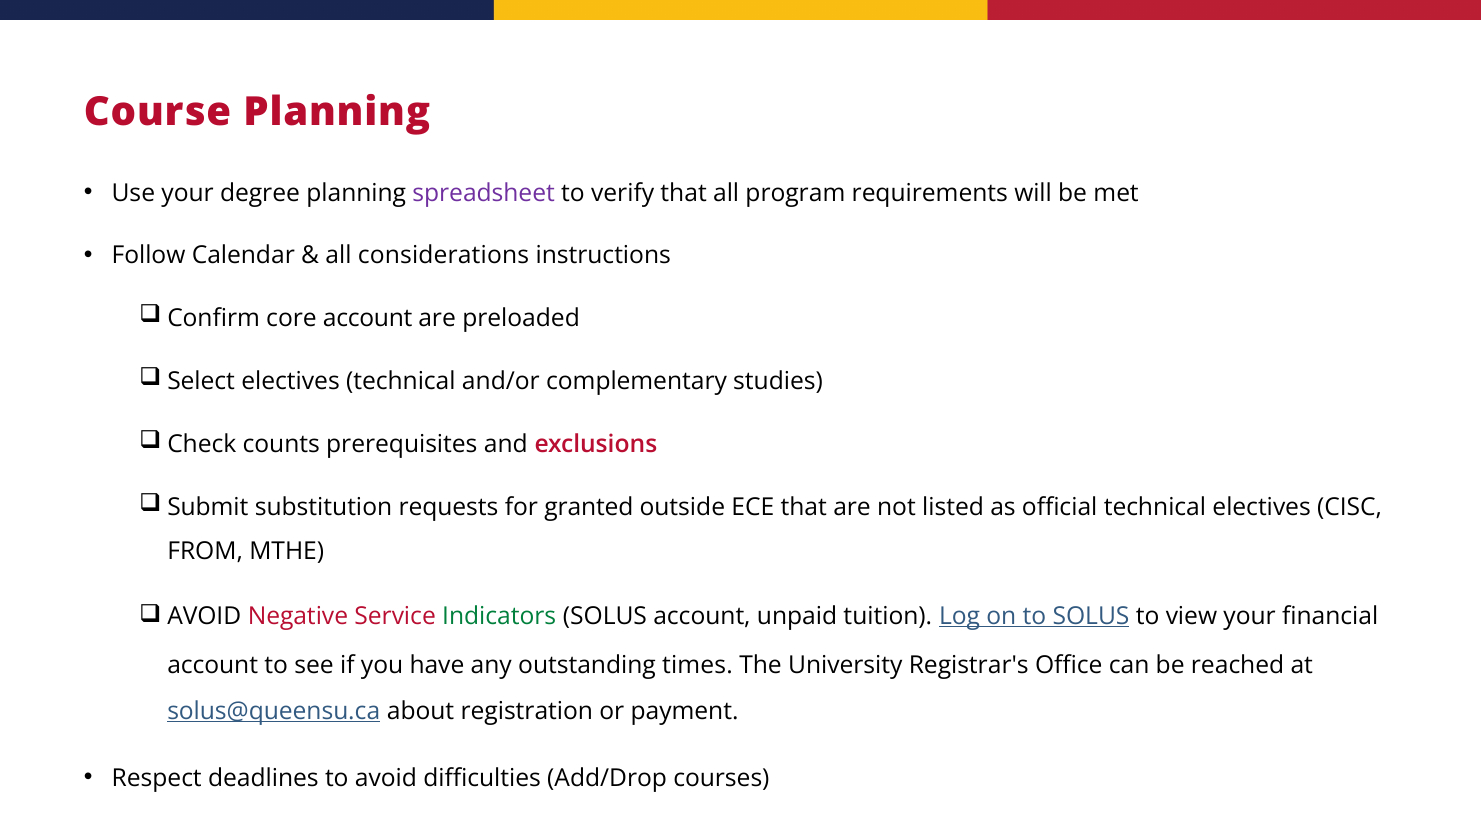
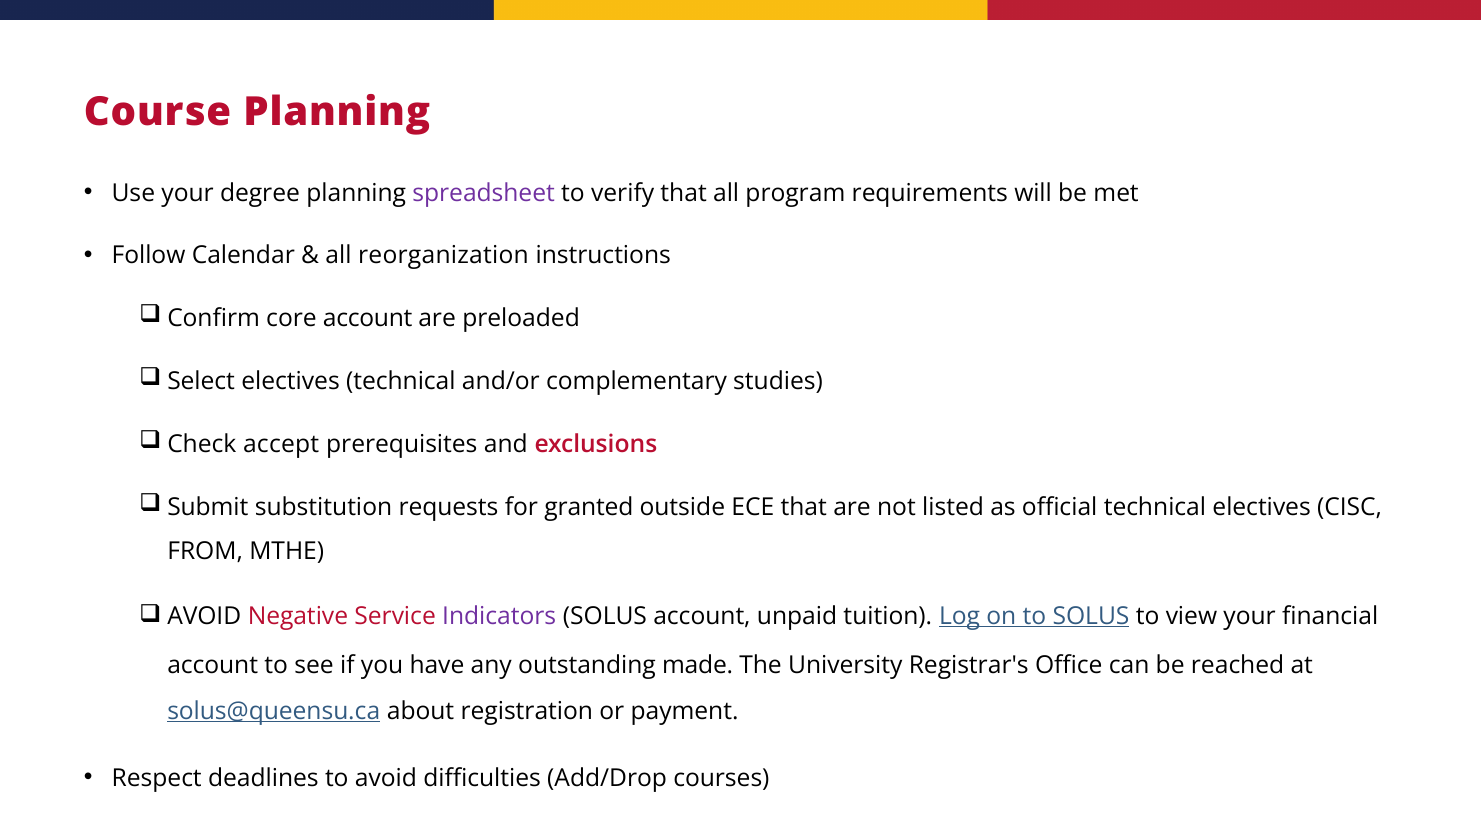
considerations: considerations -> reorganization
counts: counts -> accept
Indicators colour: green -> purple
times: times -> made
